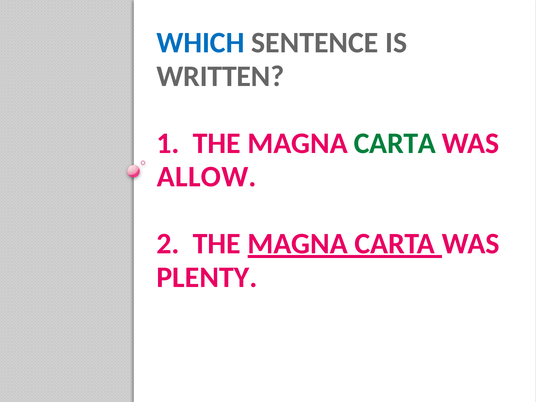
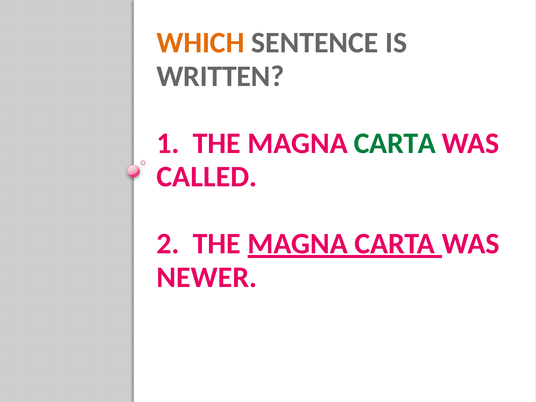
WHICH colour: blue -> orange
ALLOW: ALLOW -> CALLED
PLENTY: PLENTY -> NEWER
